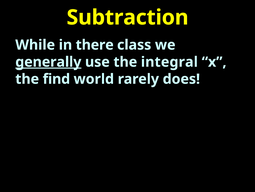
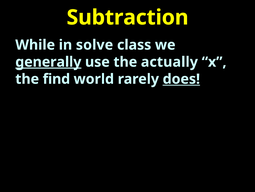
there: there -> solve
integral: integral -> actually
does underline: none -> present
